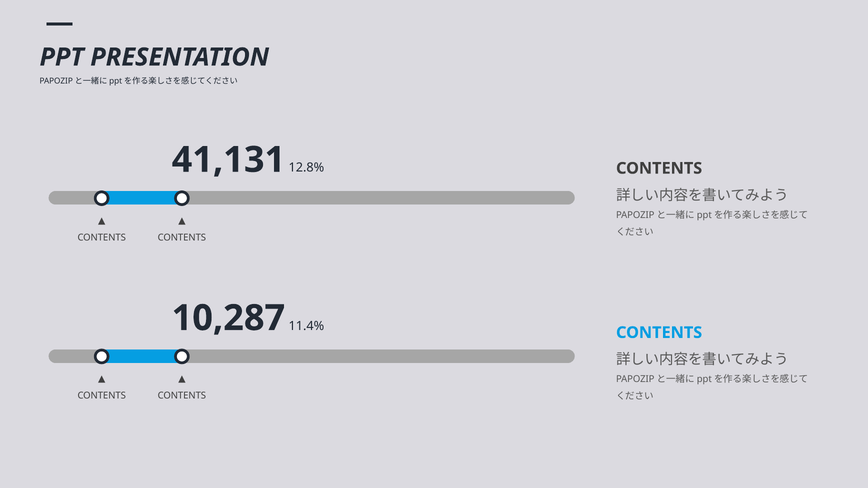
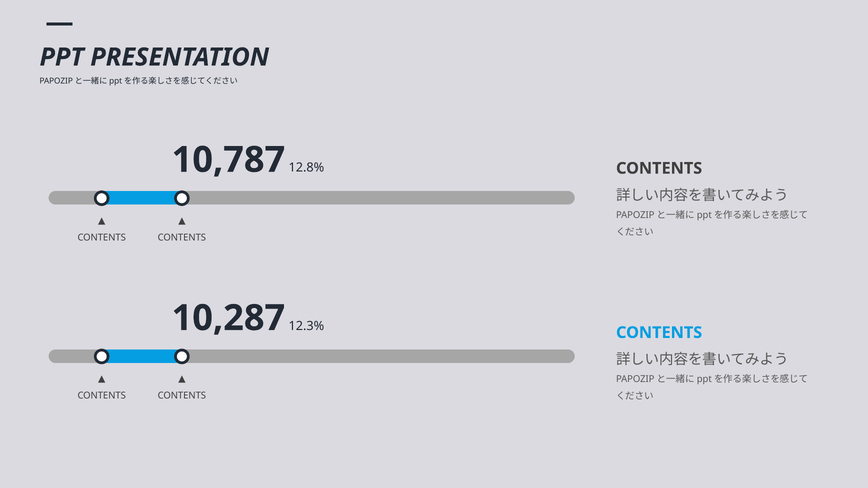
41,131: 41,131 -> 10,787
11.4%: 11.4% -> 12.3%
